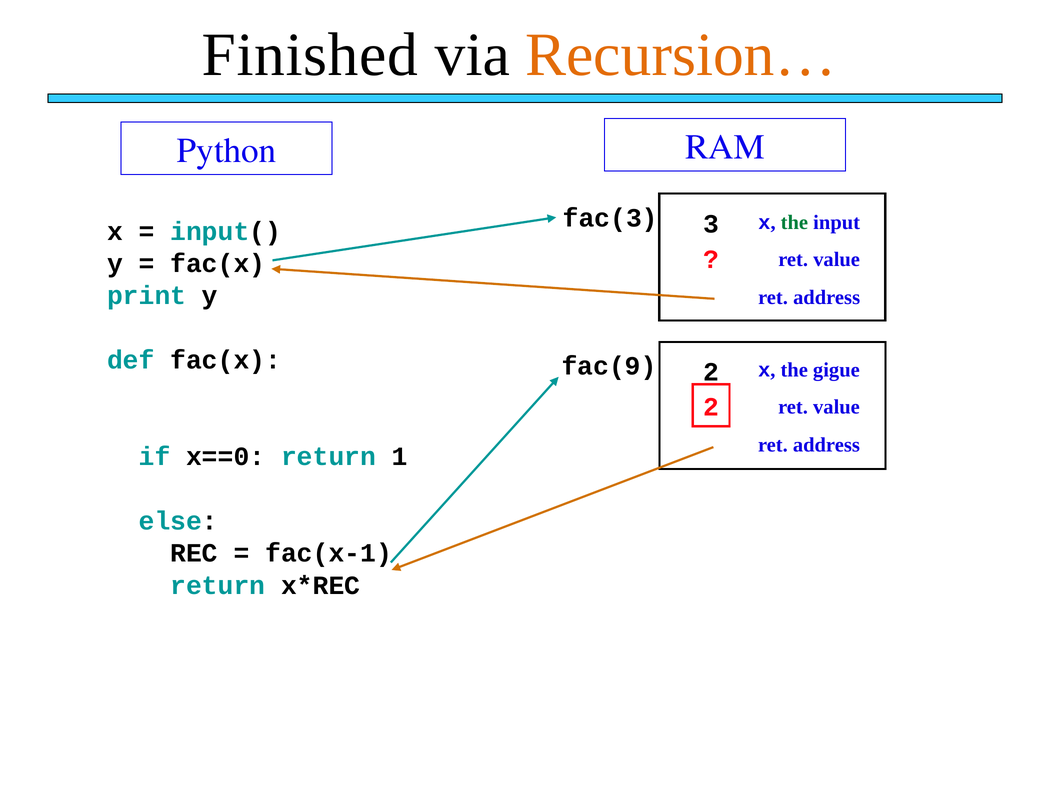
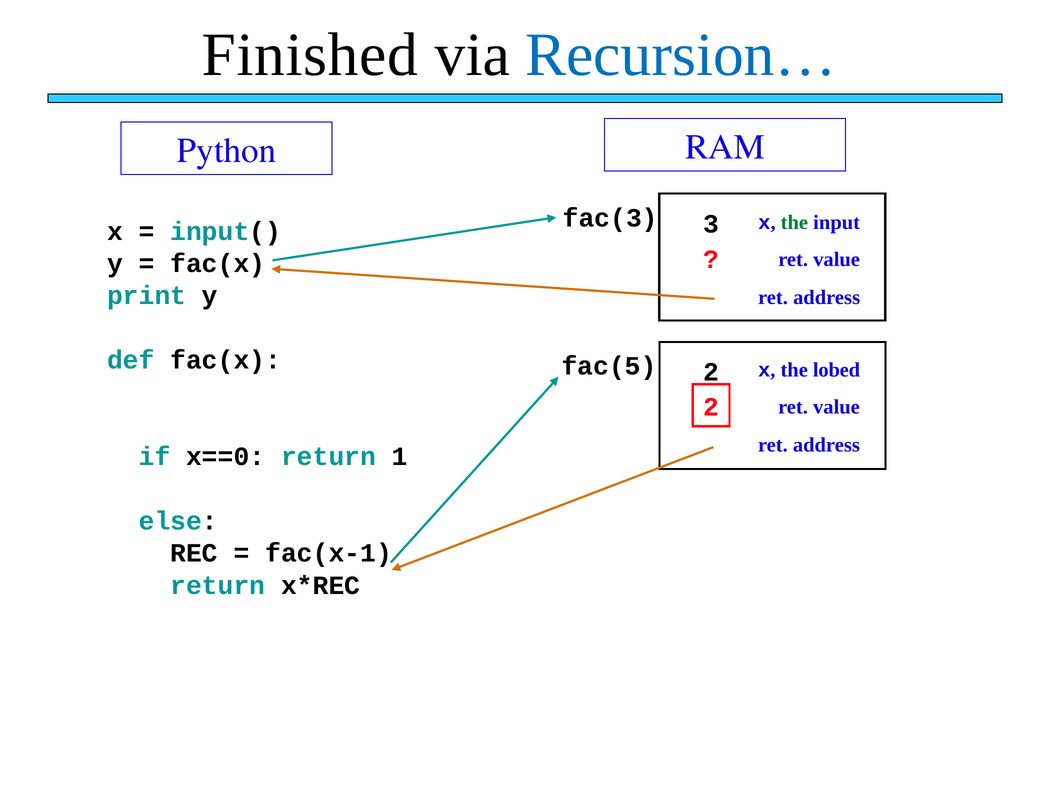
Recursion… colour: orange -> blue
fac(9: fac(9 -> fac(5
gigue: gigue -> lobed
